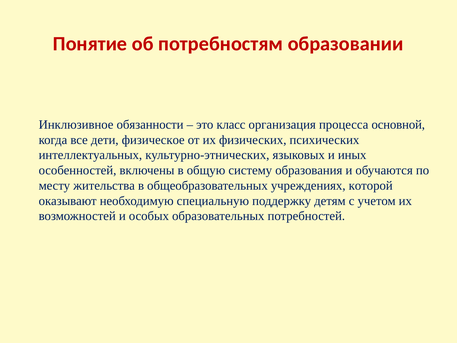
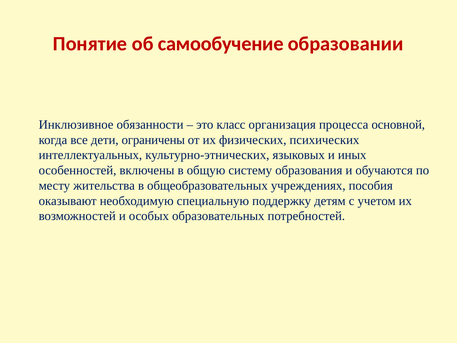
потребностям: потребностям -> самообучение
физическое: физическое -> ограничены
которой: которой -> пособия
